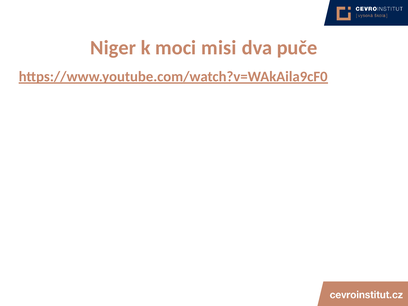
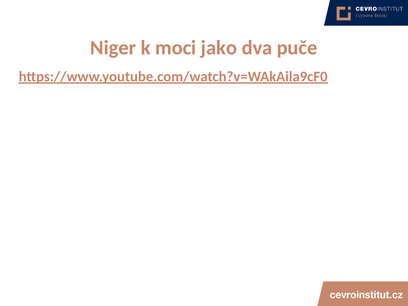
misi: misi -> jako
